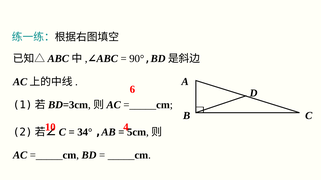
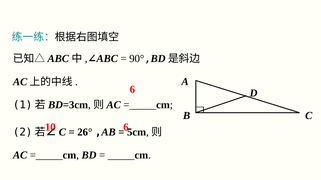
4 at (126, 127): 4 -> 6
34°: 34° -> 26°
